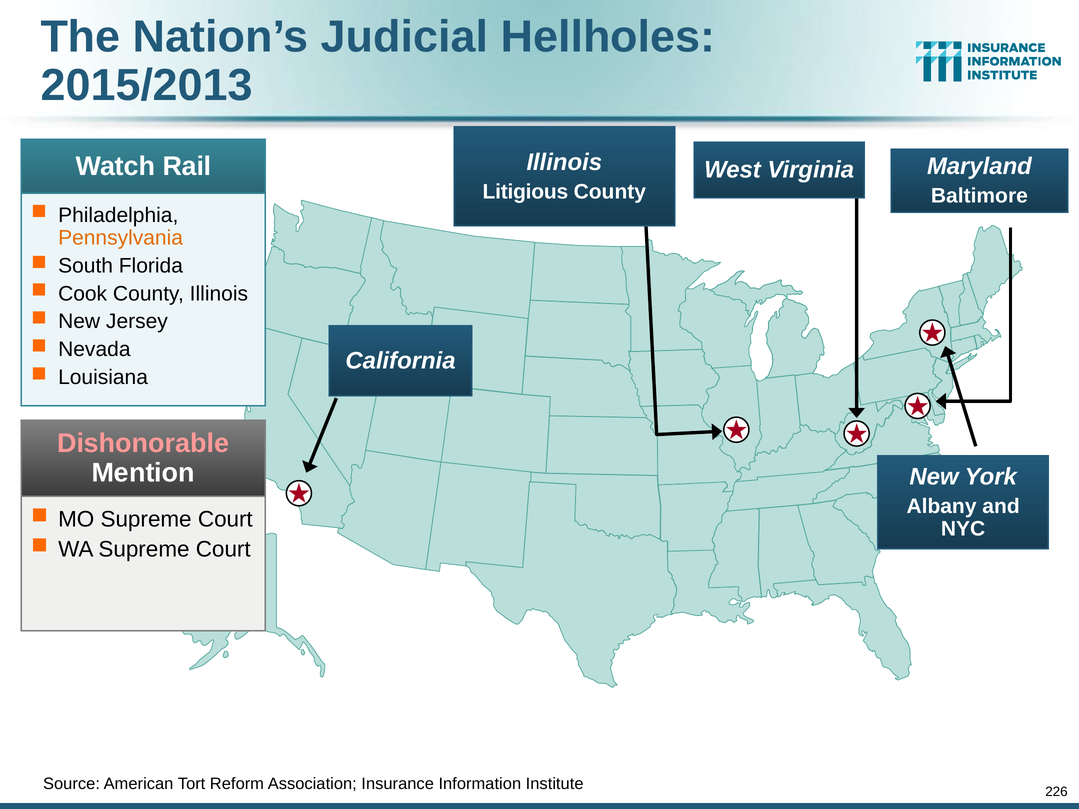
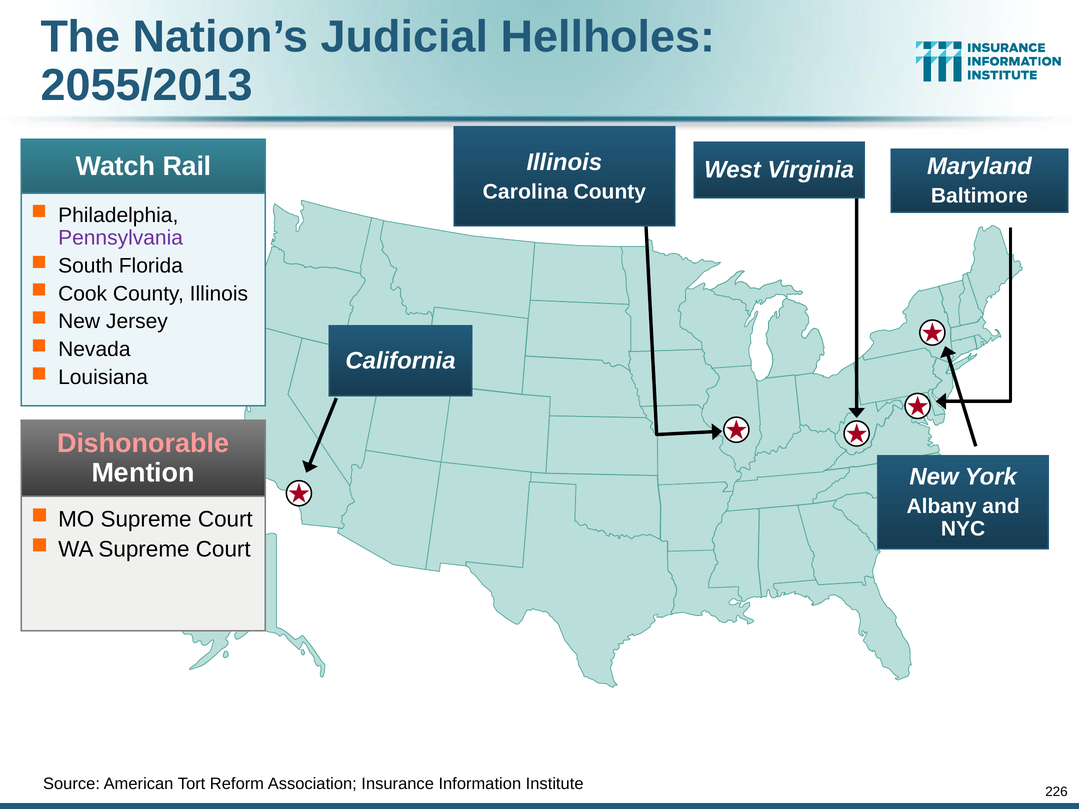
2015/2013: 2015/2013 -> 2055/2013
Litigious: Litigious -> Carolina
Pennsylvania colour: orange -> purple
